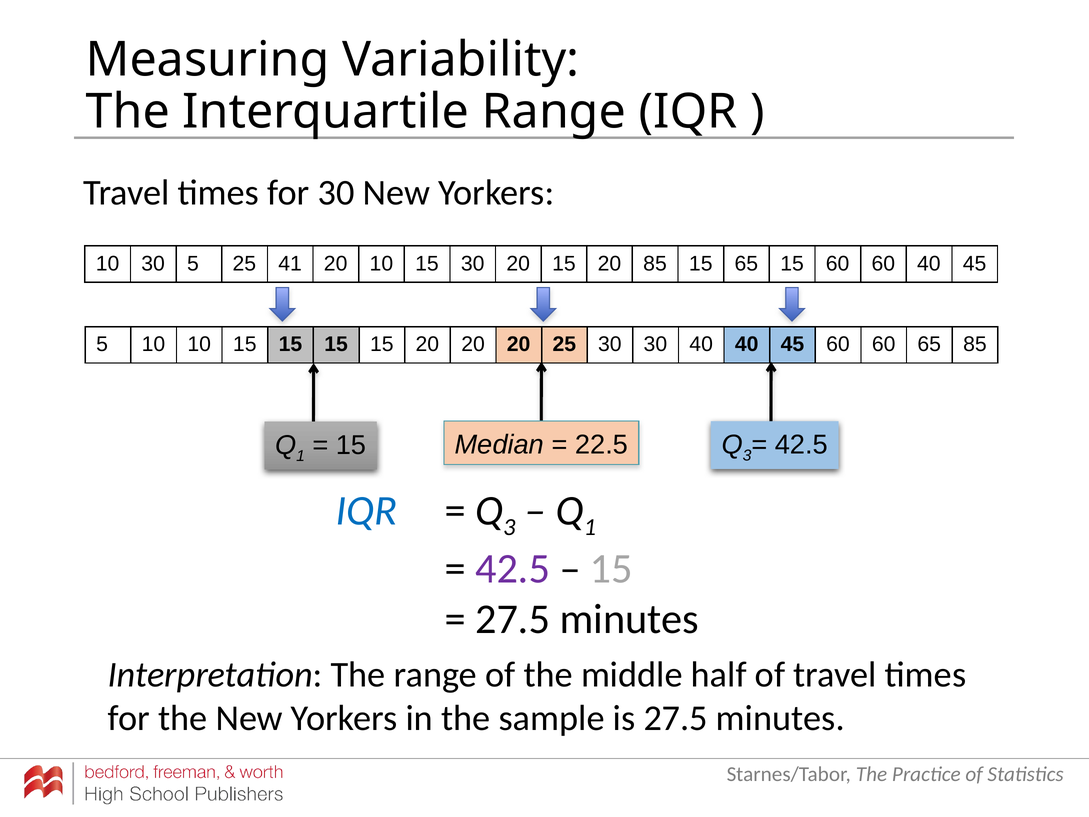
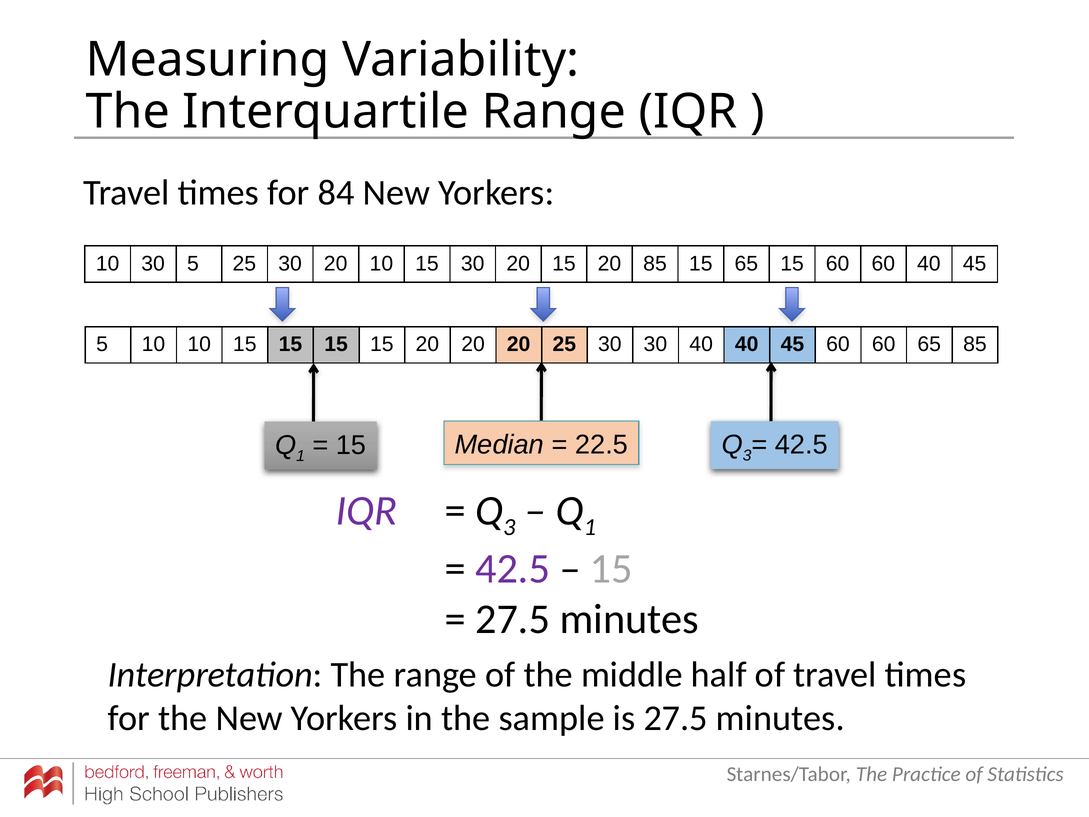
for 30: 30 -> 84
5 25 41: 41 -> 30
IQR at (367, 511) colour: blue -> purple
